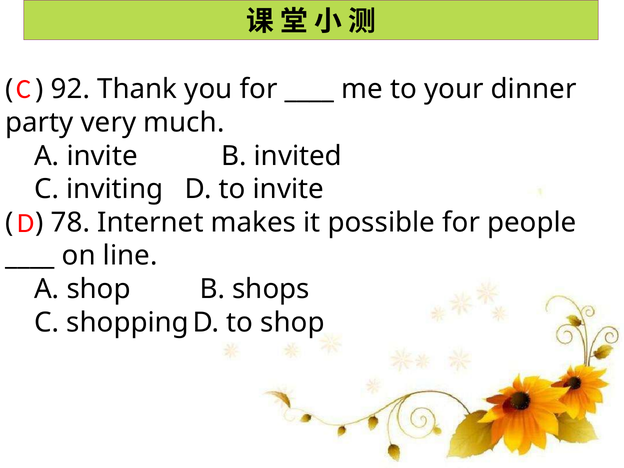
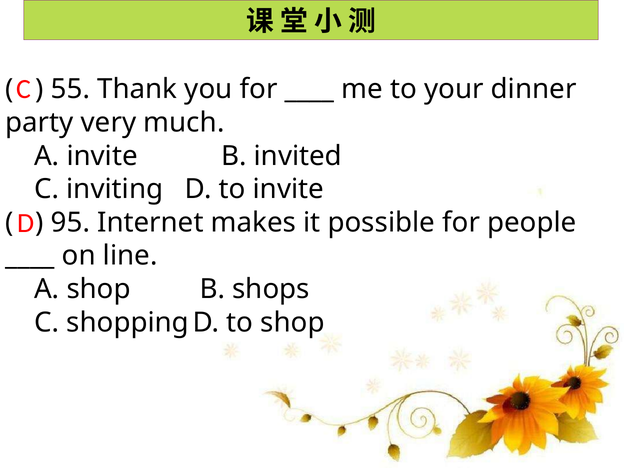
92: 92 -> 55
78: 78 -> 95
